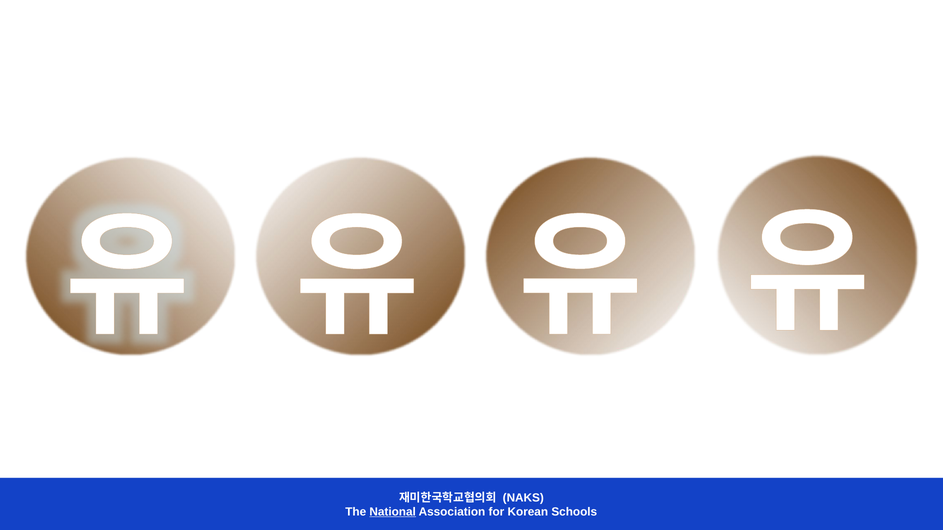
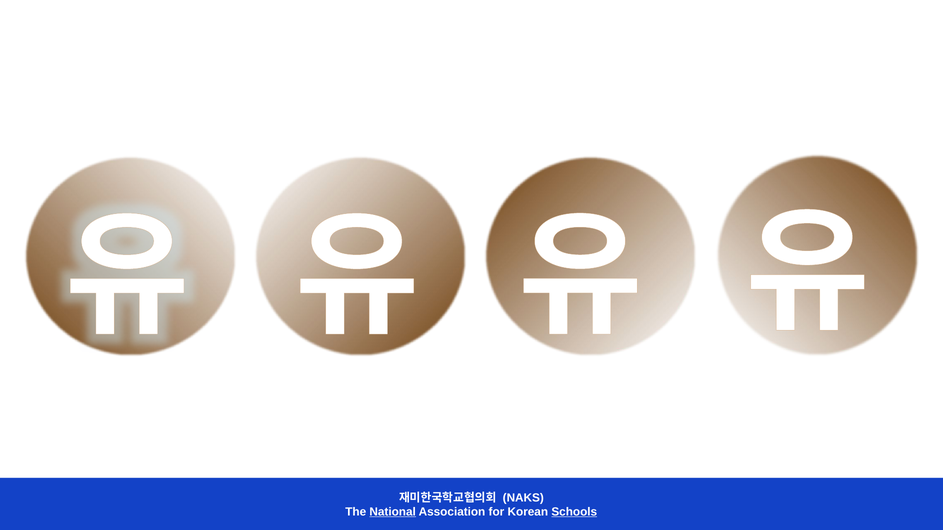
Schools underline: none -> present
